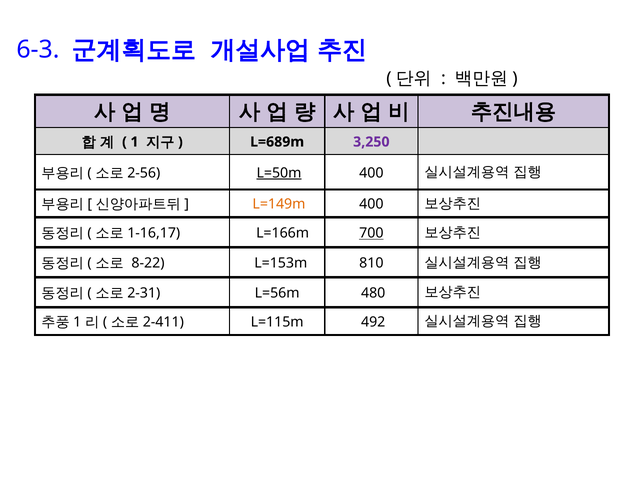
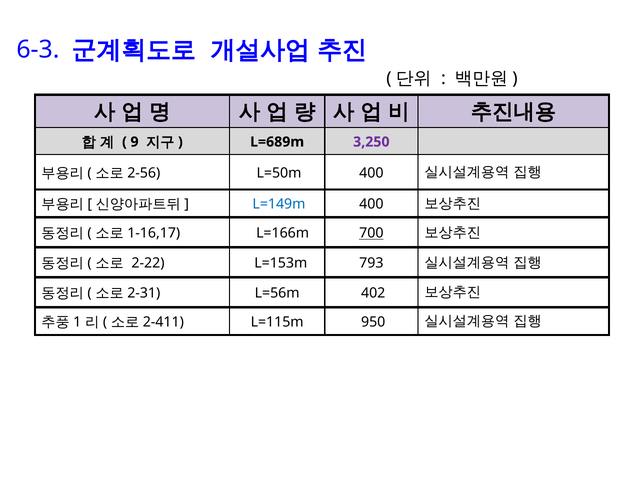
1: 1 -> 9
L=50m underline: present -> none
L=149m colour: orange -> blue
8-22: 8-22 -> 2-22
810: 810 -> 793
480: 480 -> 402
492: 492 -> 950
